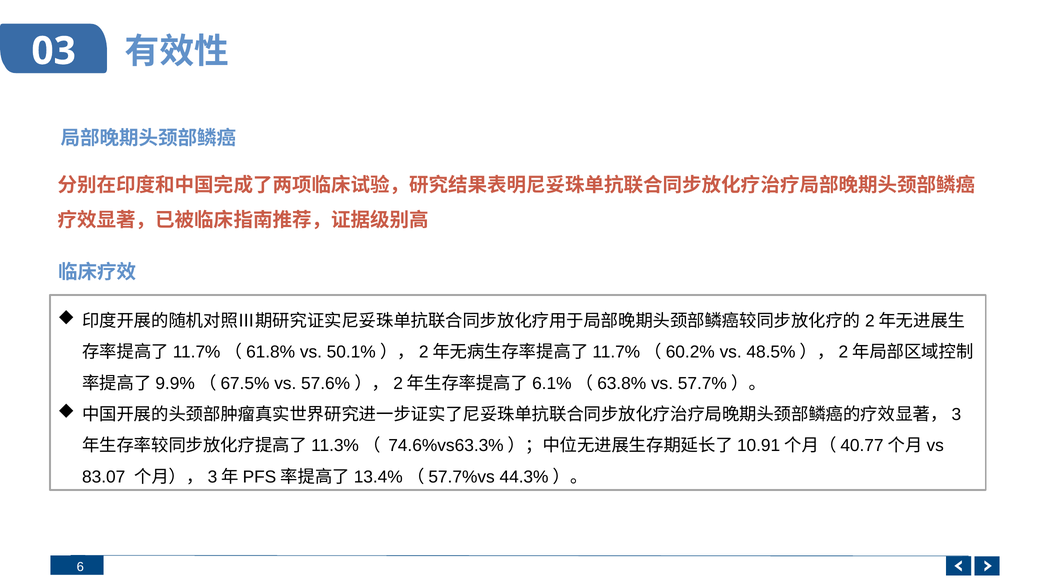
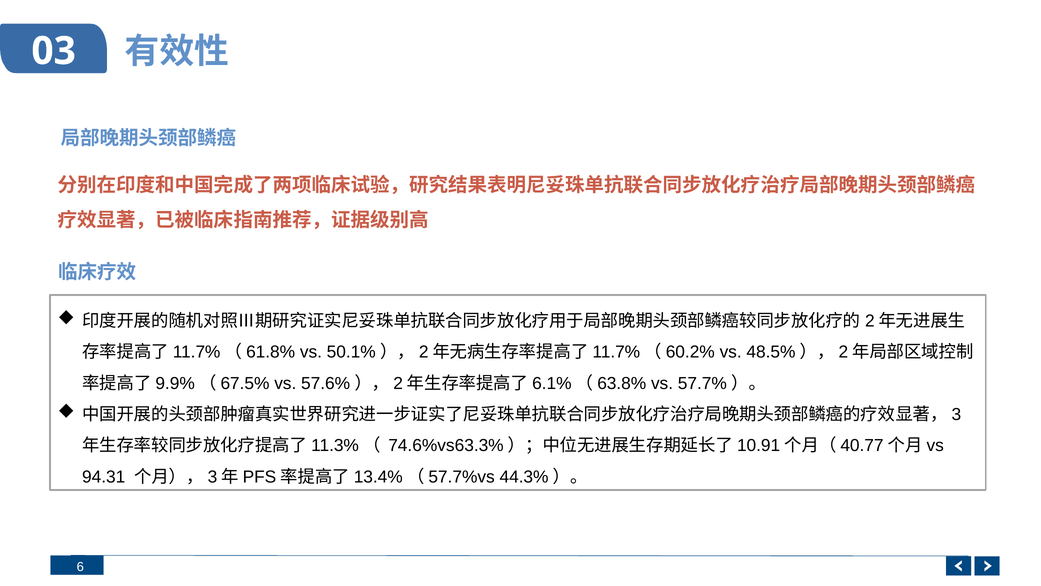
83.07: 83.07 -> 94.31
